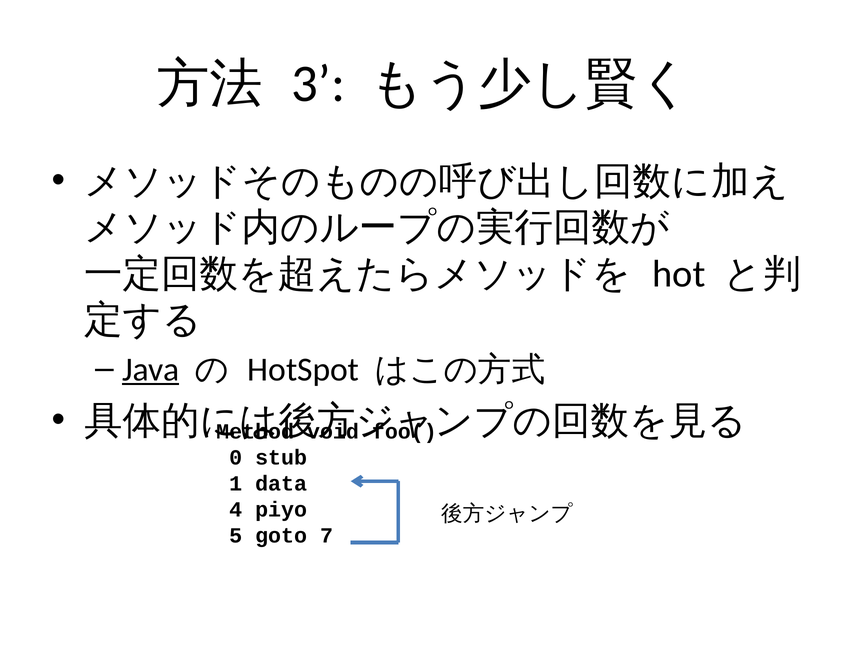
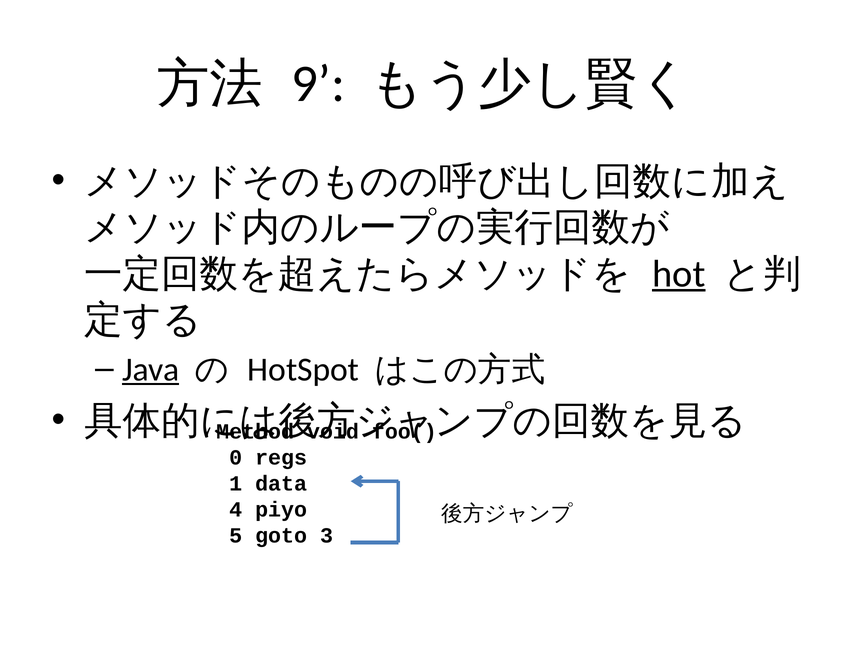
3: 3 -> 9
hot underline: none -> present
stub: stub -> regs
7: 7 -> 3
